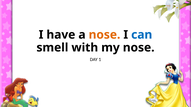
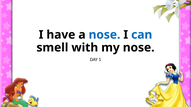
nose at (104, 35) colour: orange -> blue
